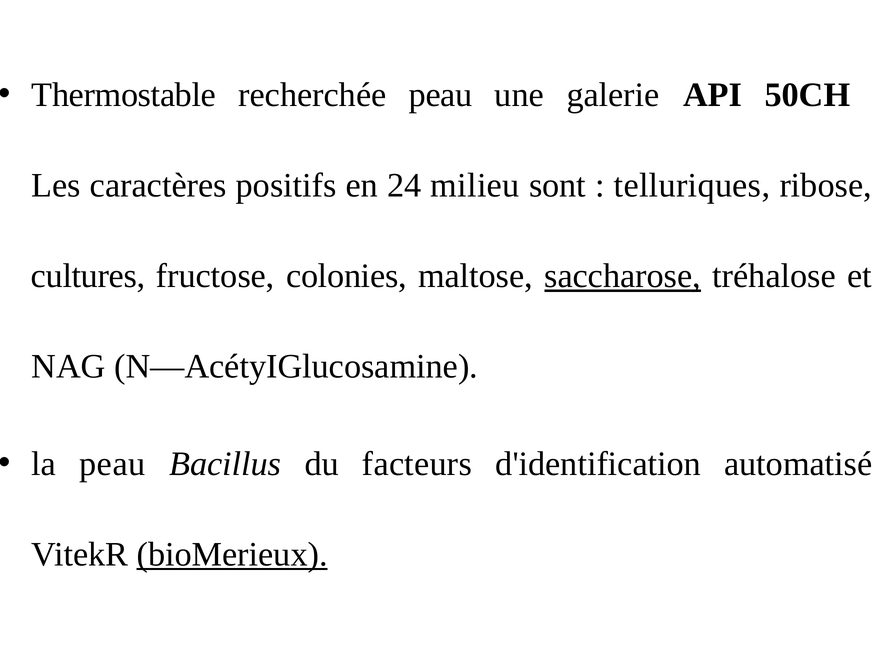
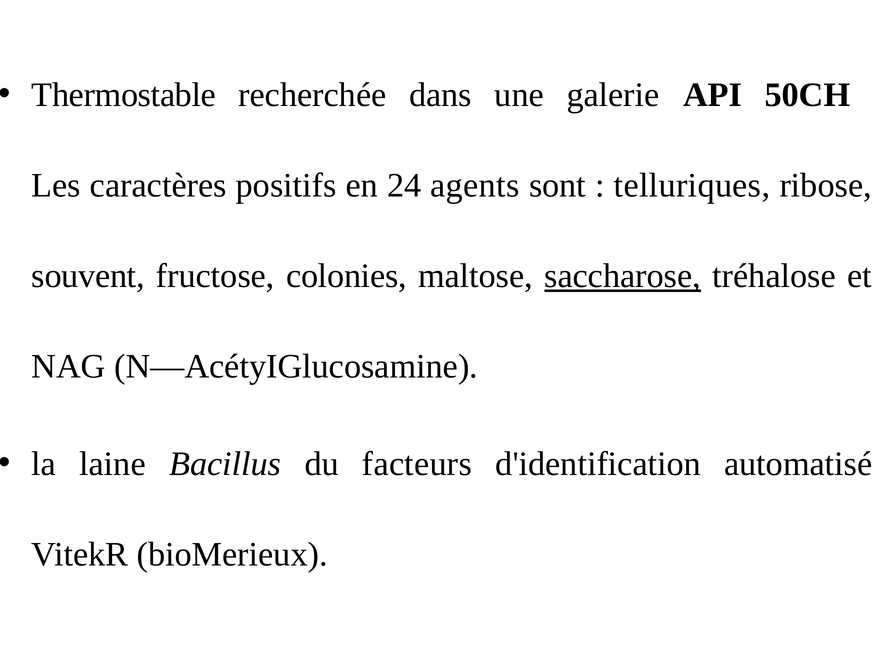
recherchée peau: peau -> dans
milieu: milieu -> agents
cultures: cultures -> souvent
la peau: peau -> laine
bioMerieux underline: present -> none
